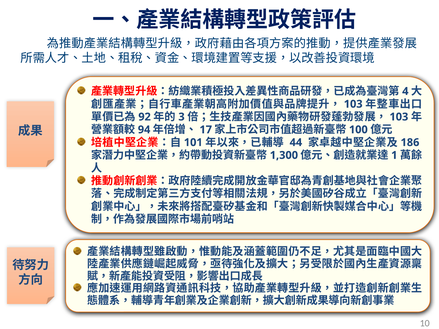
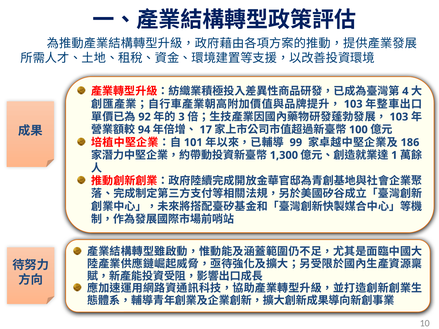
44: 44 -> 99
